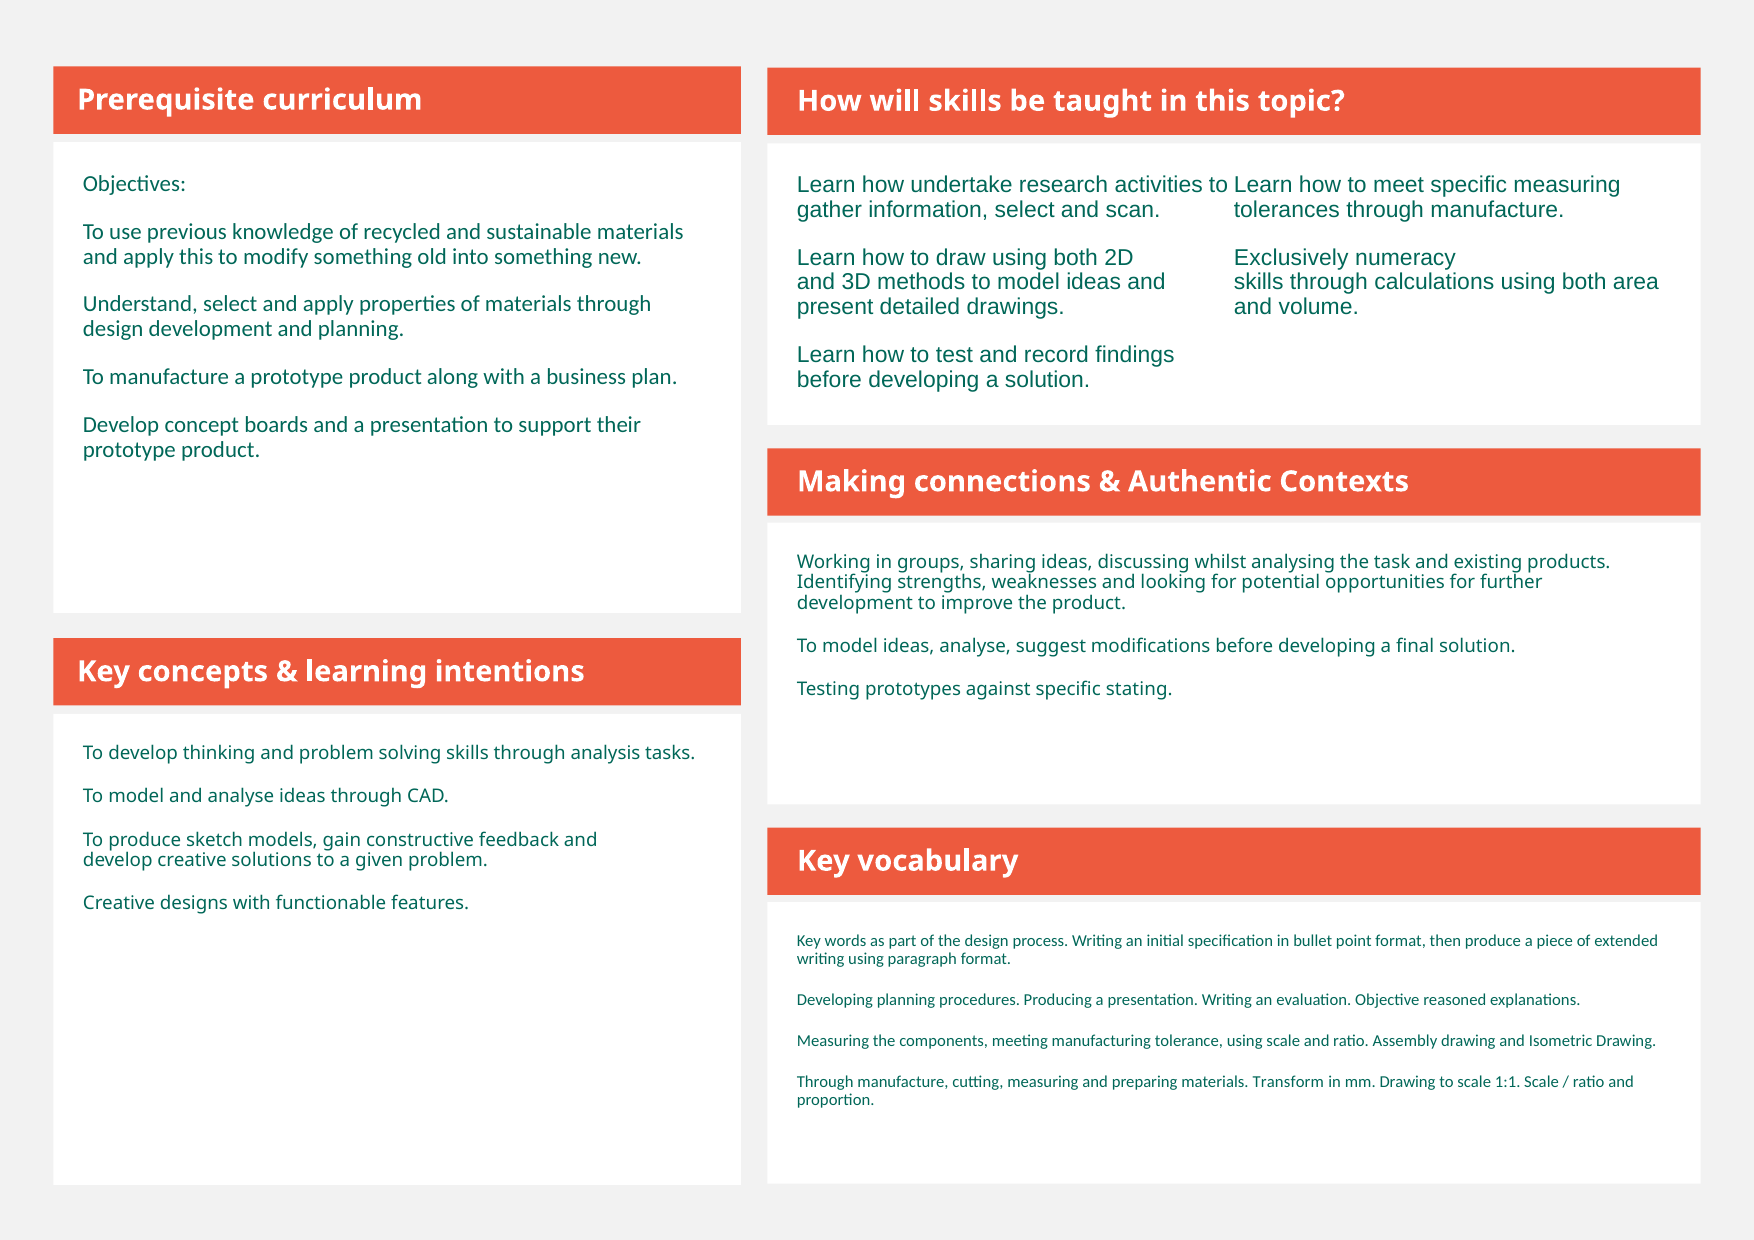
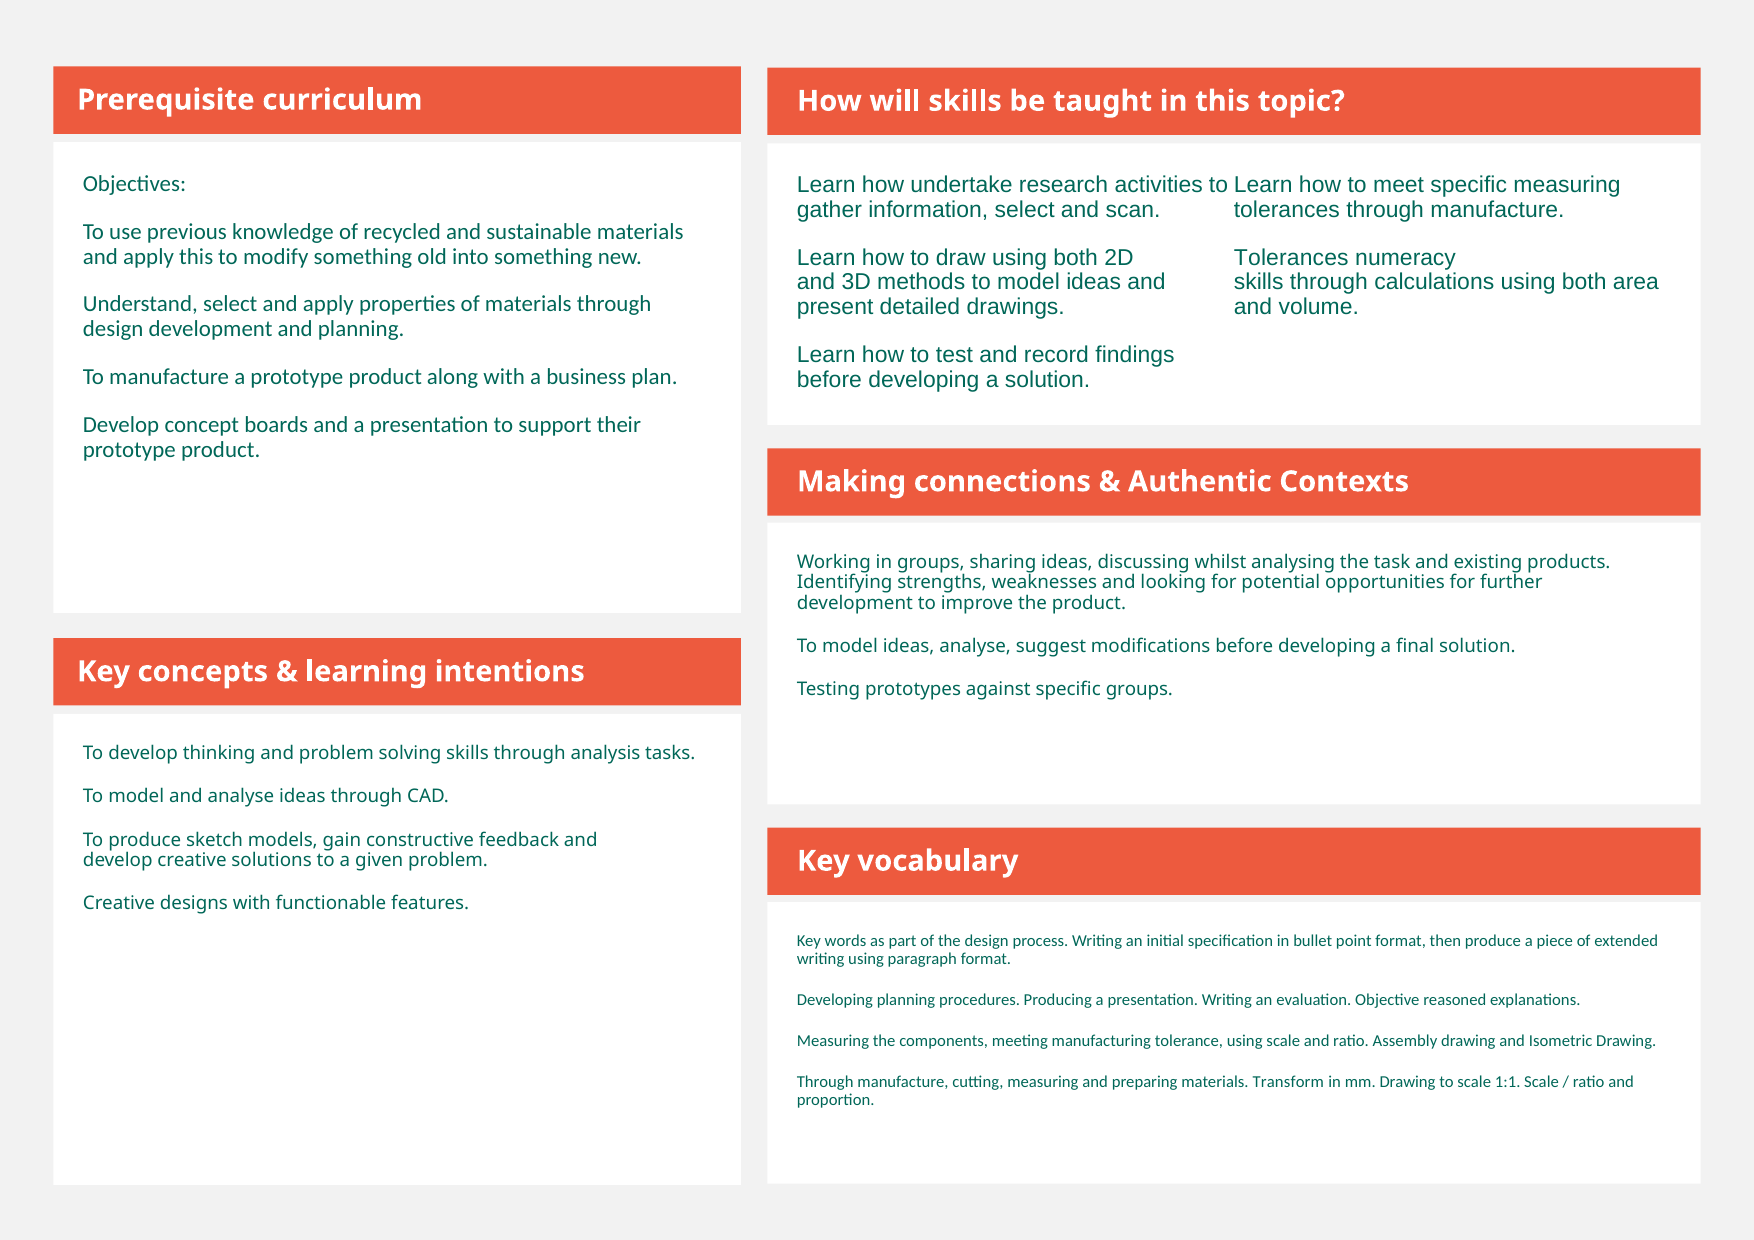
Exclusively at (1291, 258): Exclusively -> Tolerances
specific stating: stating -> groups
